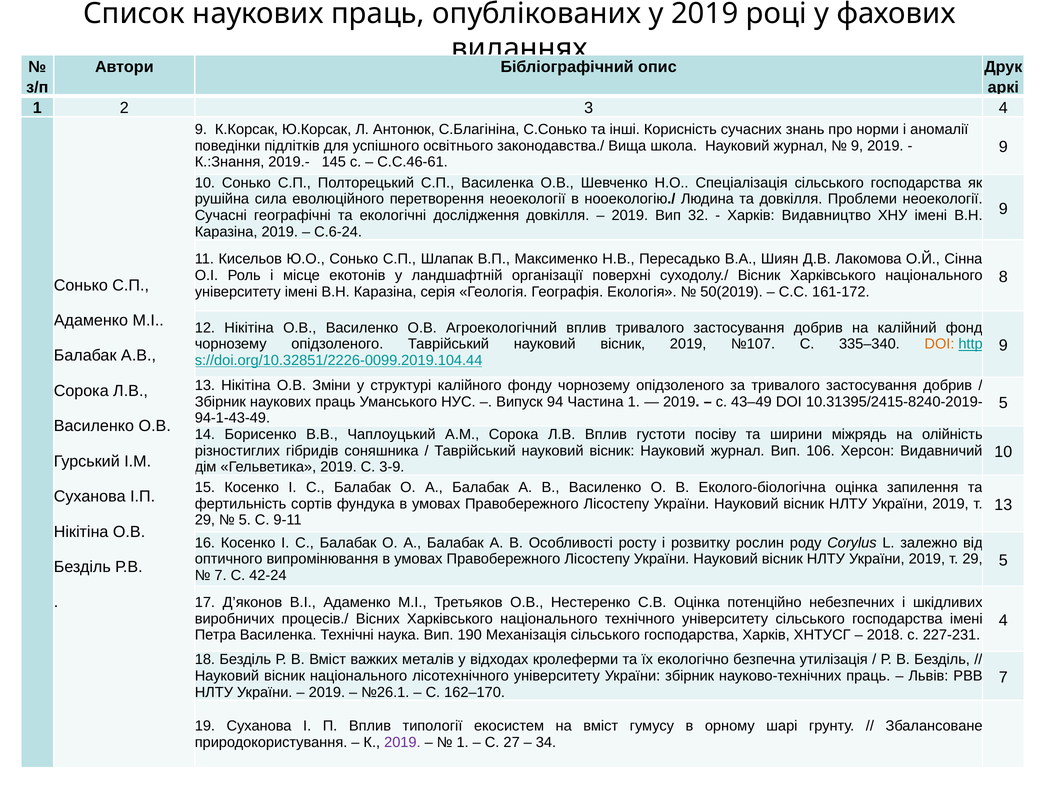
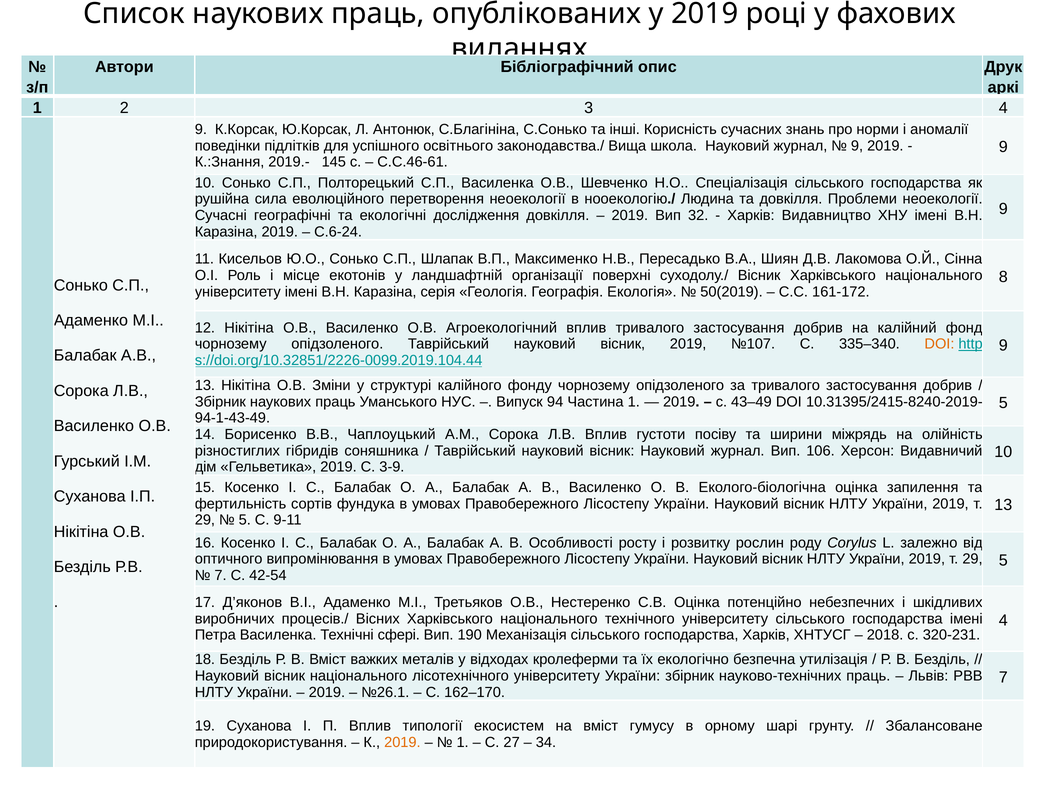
42‑24: 42‑24 -> 42‑54
наука: наука -> сфері
227-231: 227-231 -> 320-231
2019 at (402, 742) colour: purple -> orange
